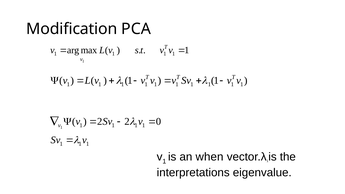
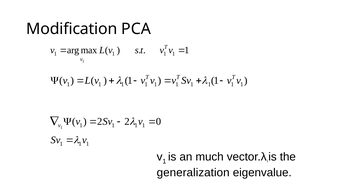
when: when -> much
interpretations: interpretations -> generalization
